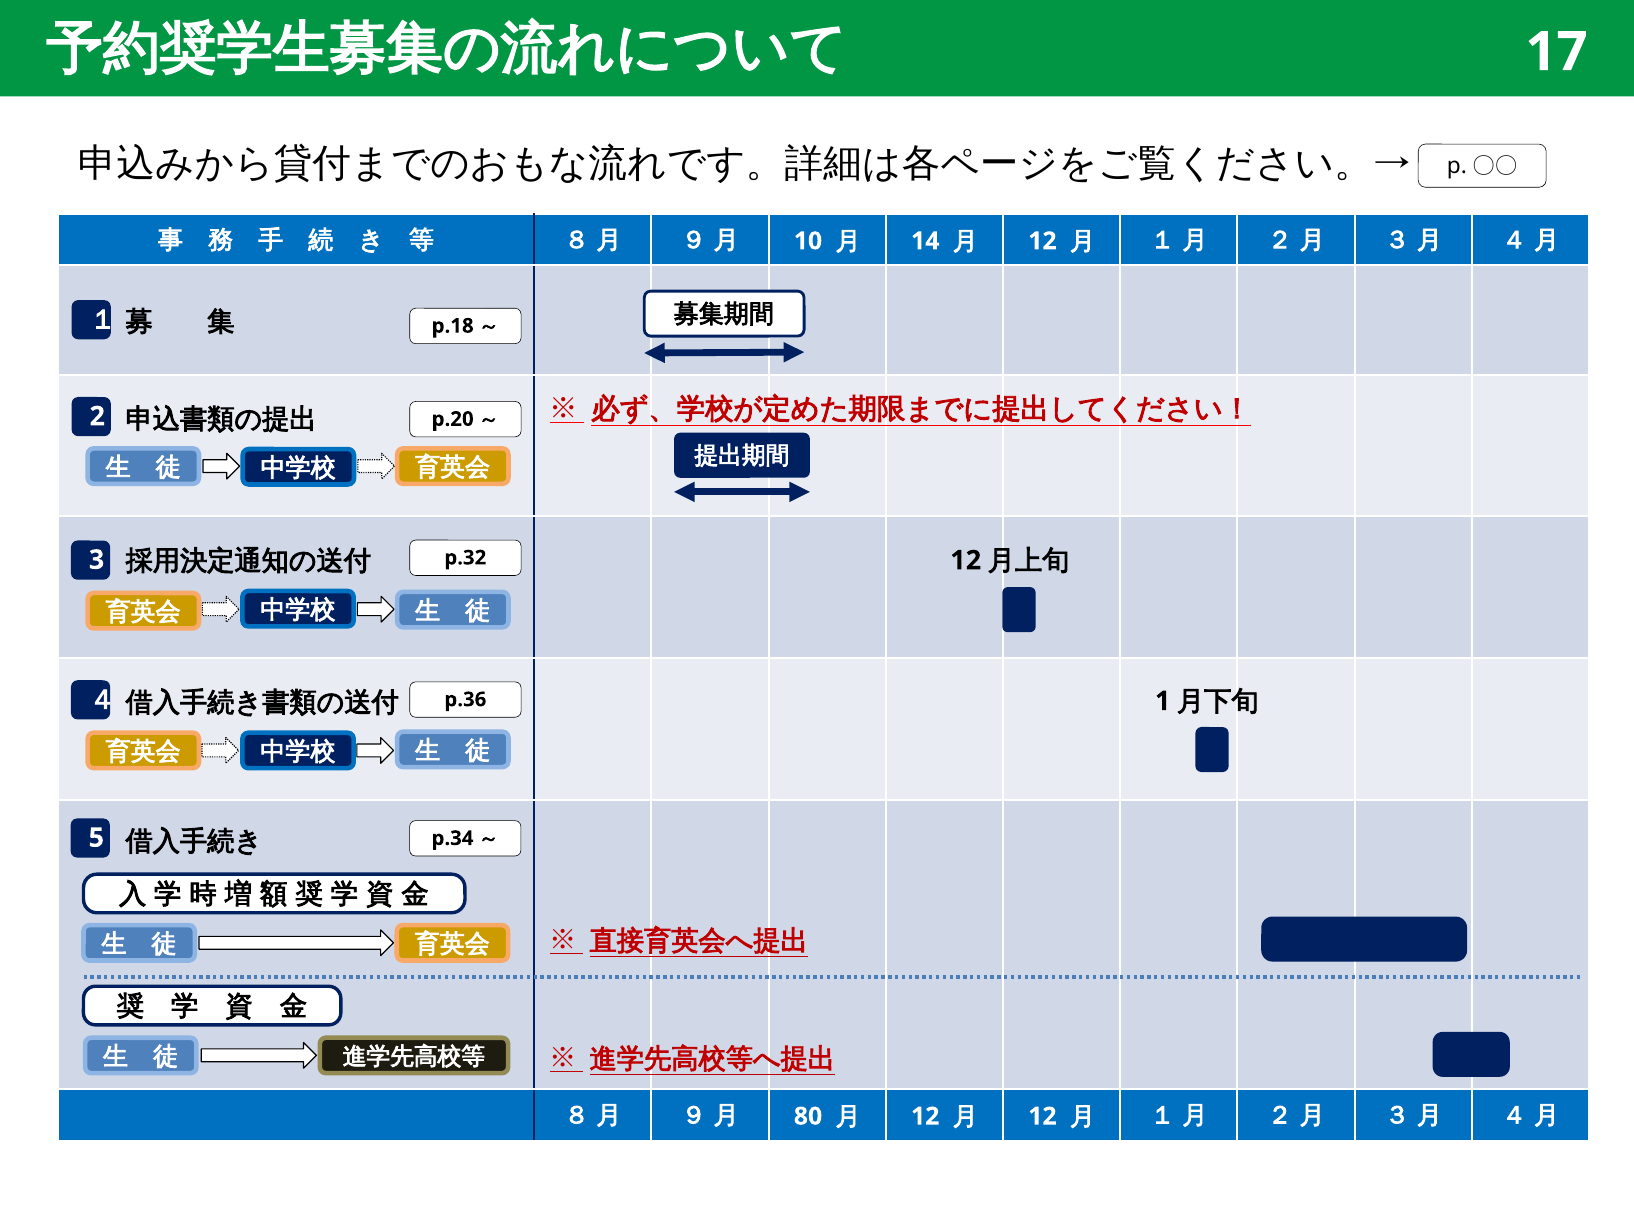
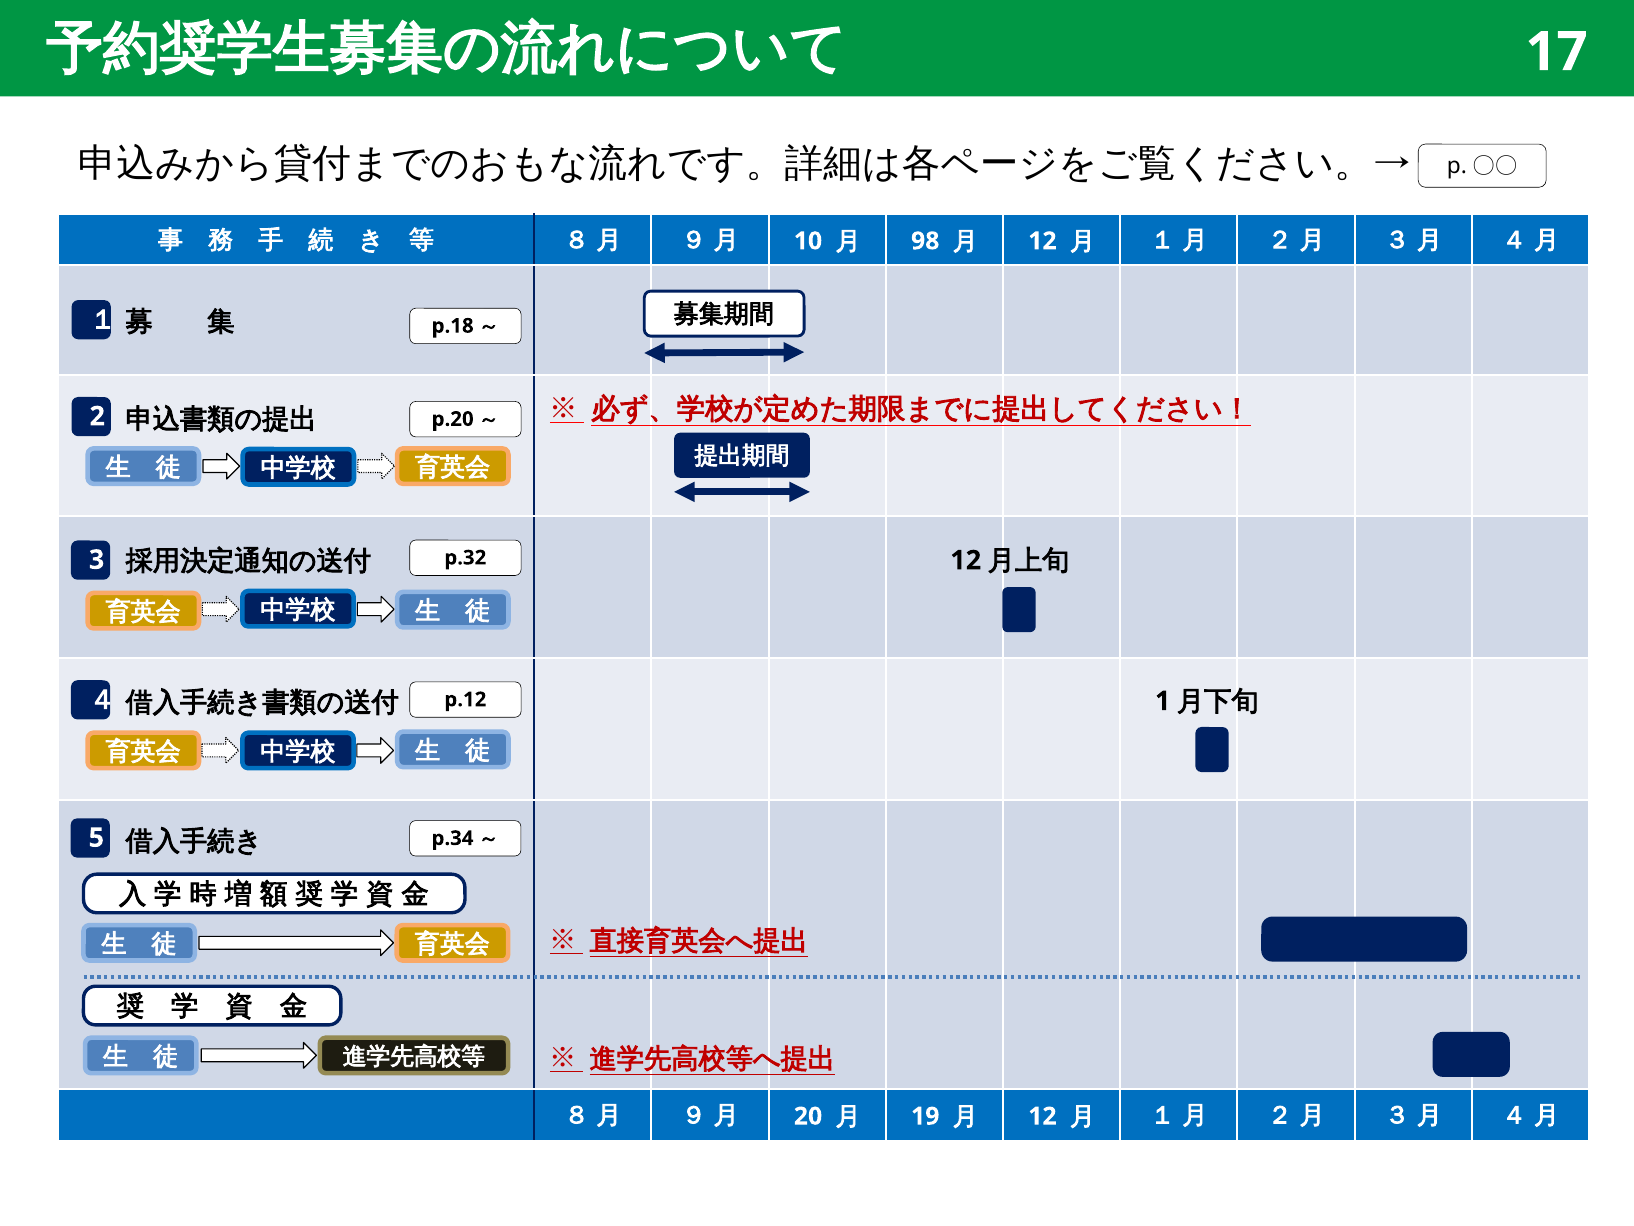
14: 14 -> 98
p.36: p.36 -> p.12
80: 80 -> 20
12 at (925, 1116): 12 -> 19
